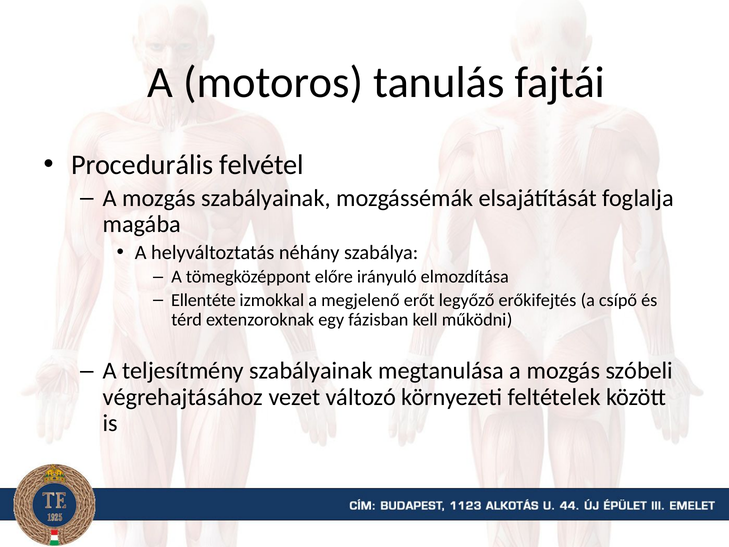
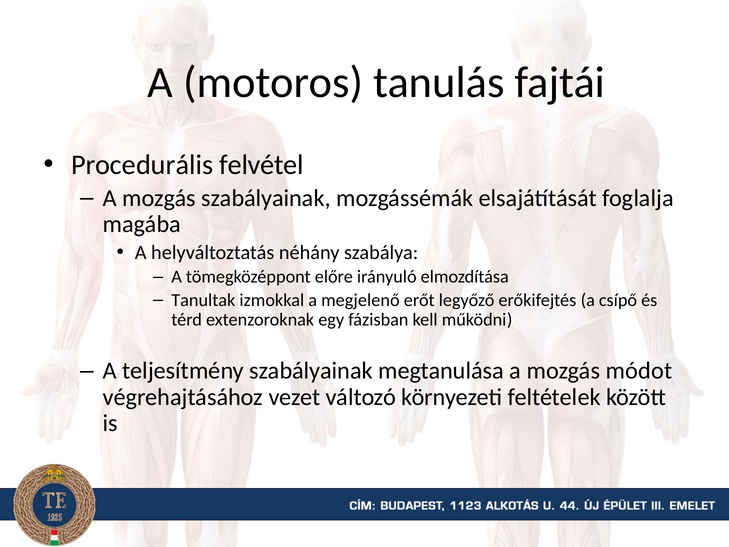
Ellentéte: Ellentéte -> Tanultak
szóbeli: szóbeli -> módot
